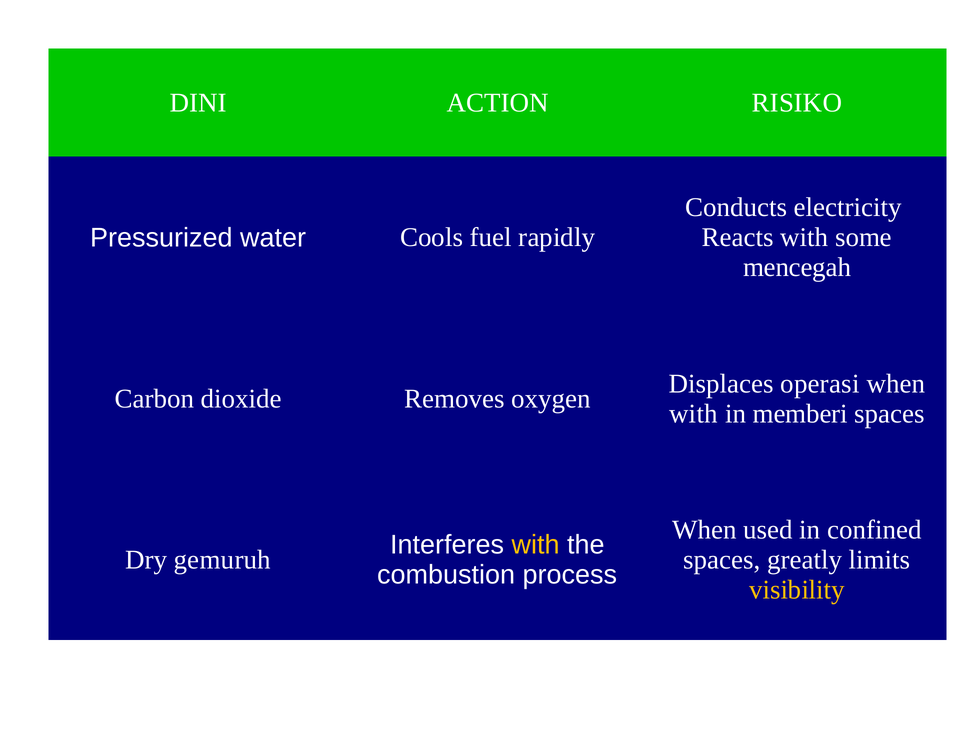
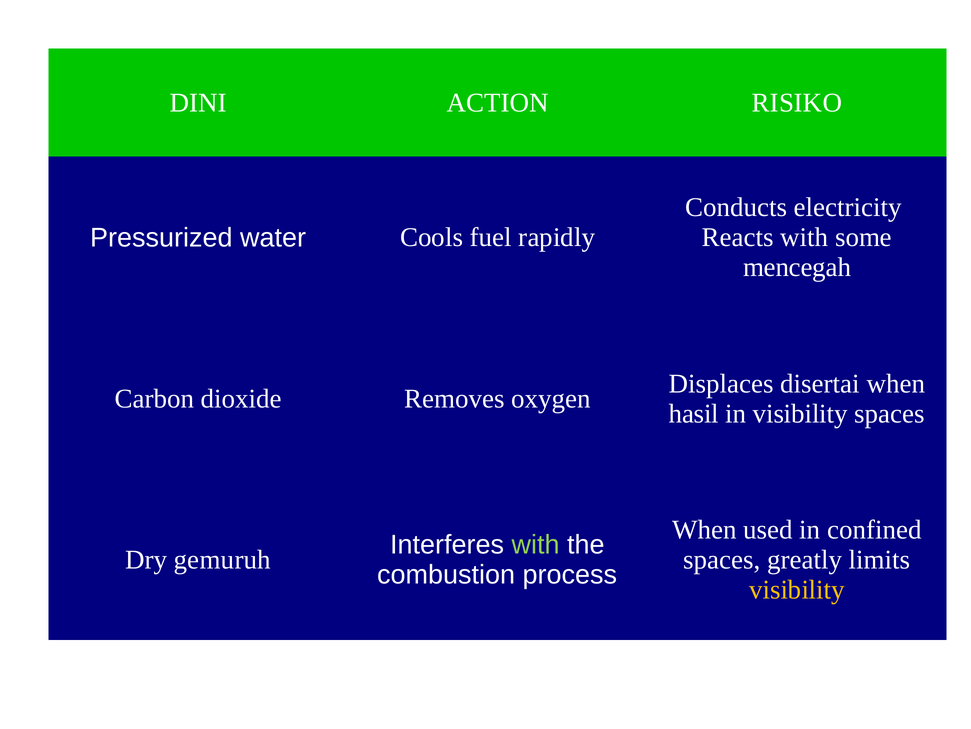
operasi: operasi -> disertai
with at (694, 413): with -> hasil
in memberi: memberi -> visibility
with at (536, 544) colour: yellow -> light green
